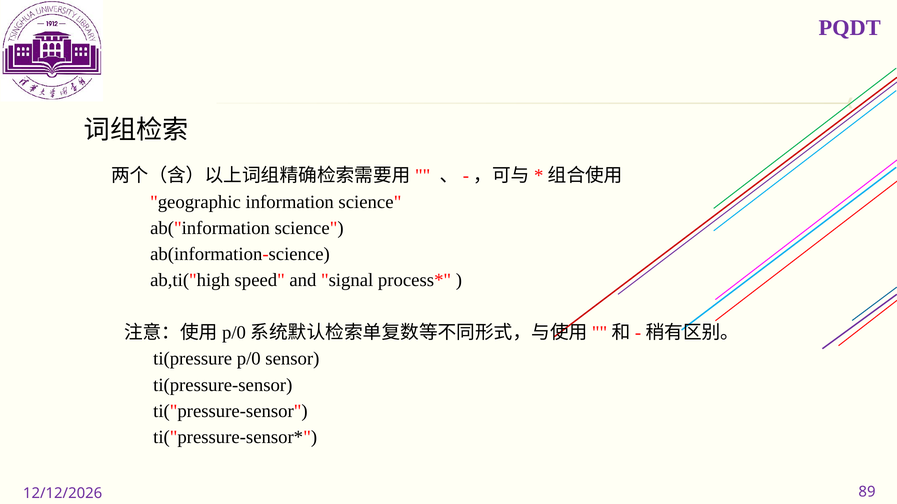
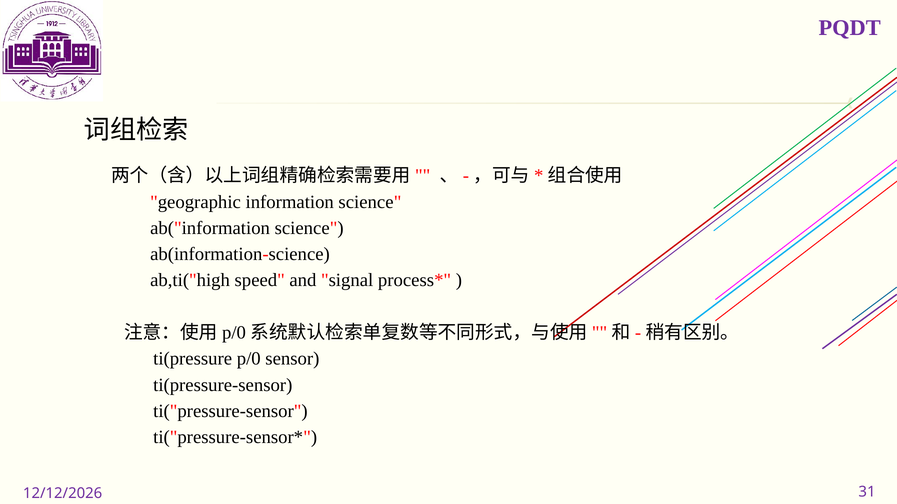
89: 89 -> 31
